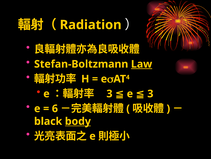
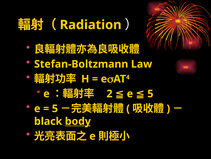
Law underline: present -> none
3 at (109, 93): 3 -> 2
e 3: 3 -> 5
6 at (55, 108): 6 -> 5
